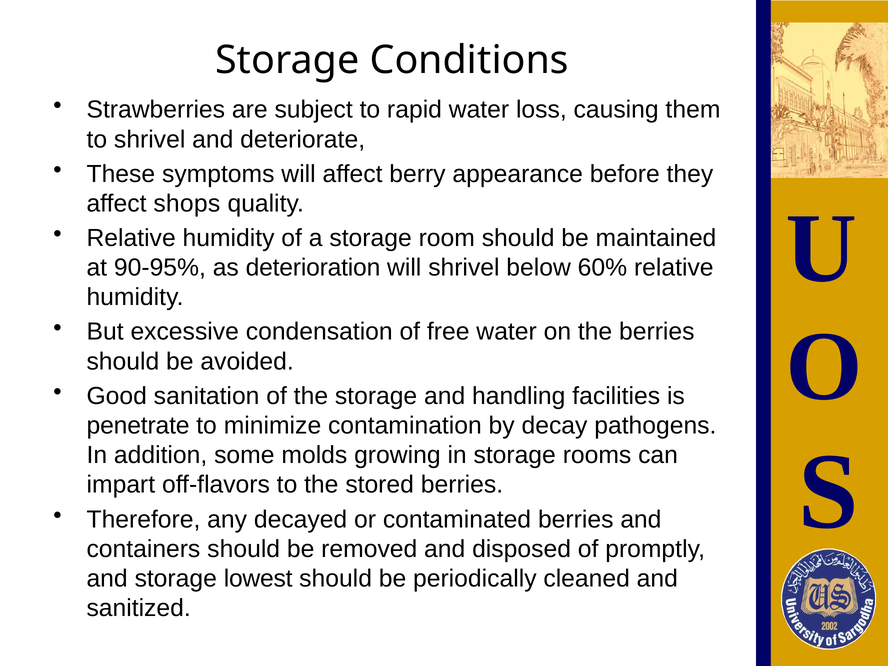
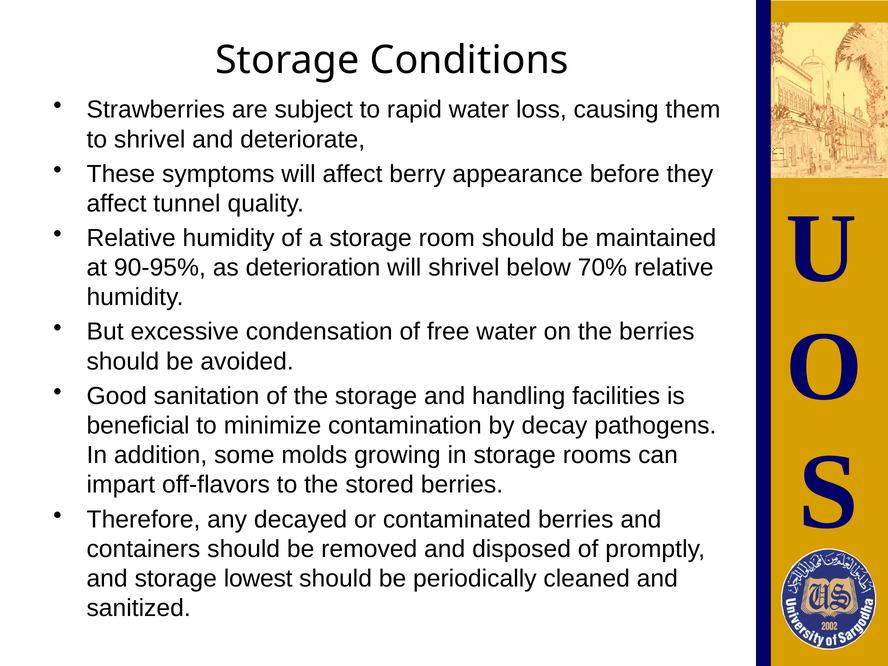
shops: shops -> tunnel
60%: 60% -> 70%
penetrate: penetrate -> beneficial
